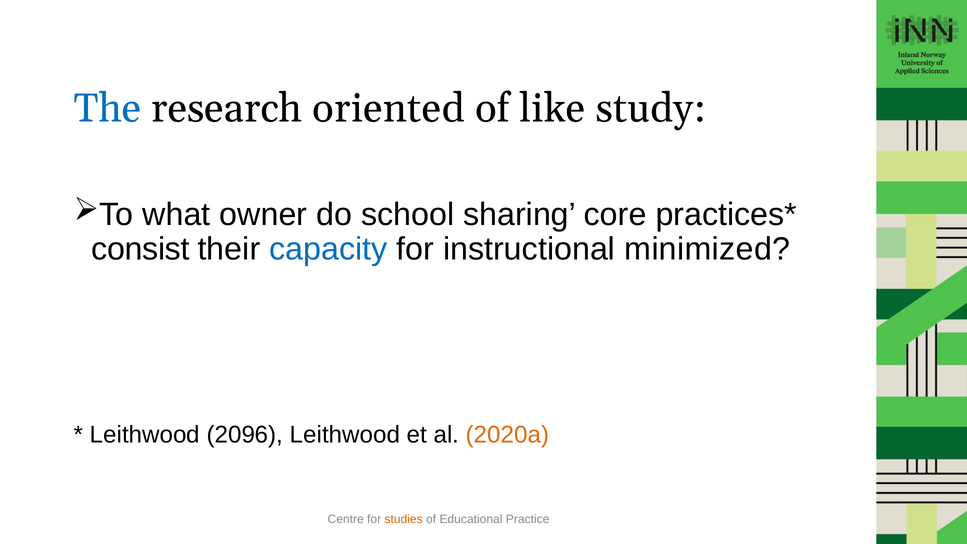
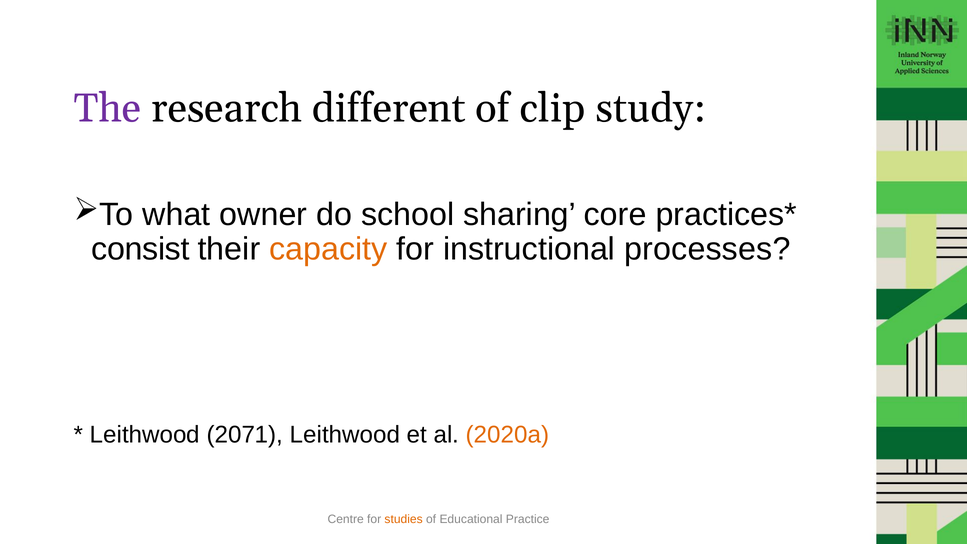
The colour: blue -> purple
oriented: oriented -> different
like: like -> clip
capacity colour: blue -> orange
minimized: minimized -> processes
2096: 2096 -> 2071
